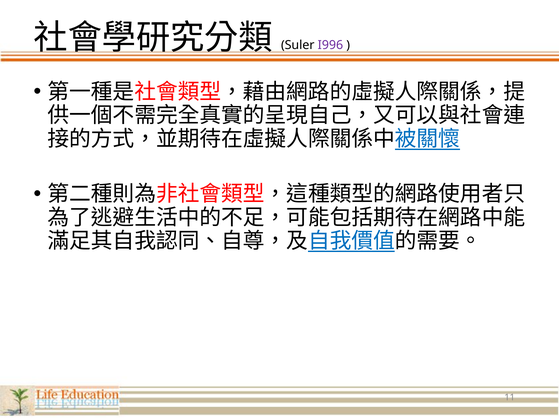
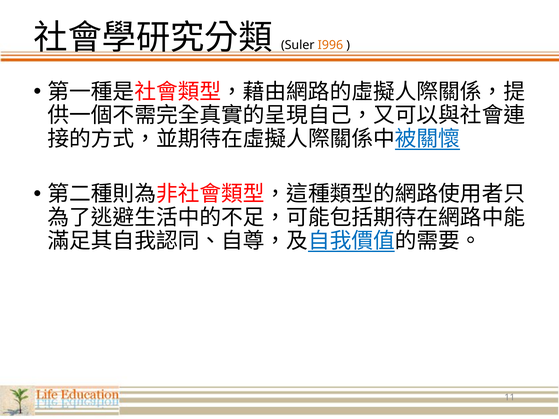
I996 colour: purple -> orange
